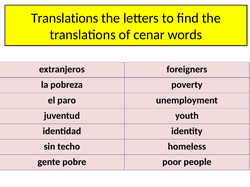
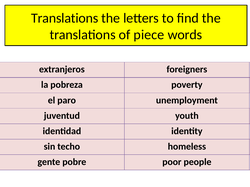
cenar: cenar -> piece
